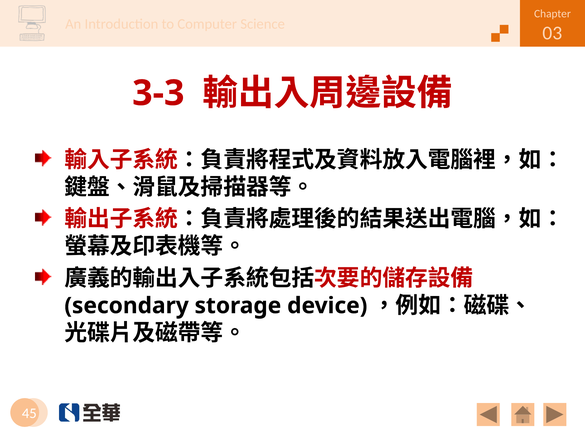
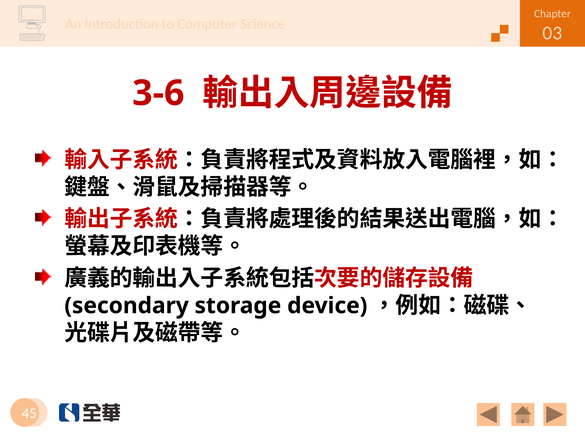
3-3: 3-3 -> 3-6
